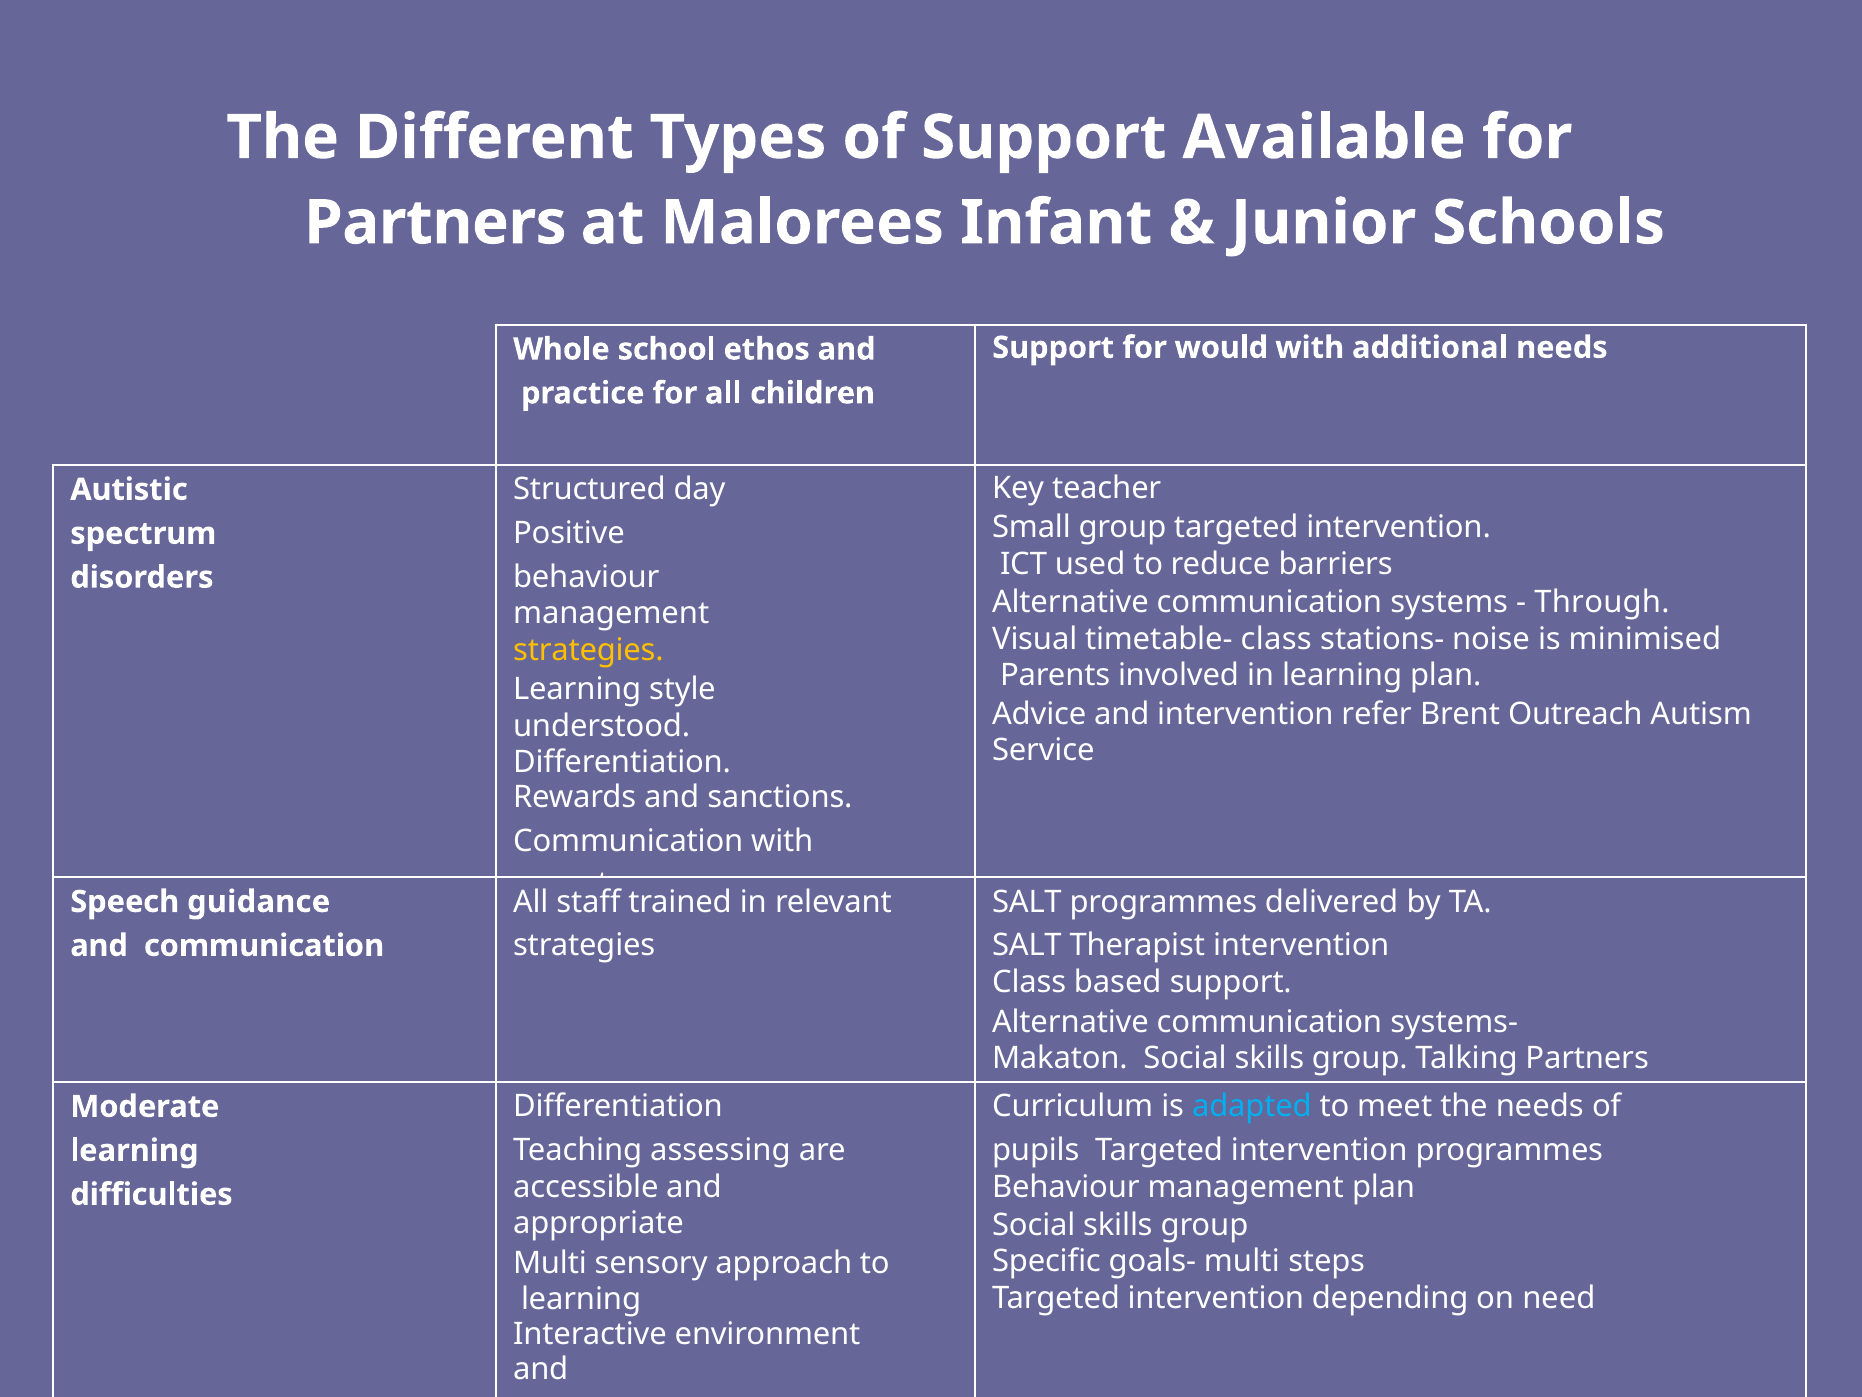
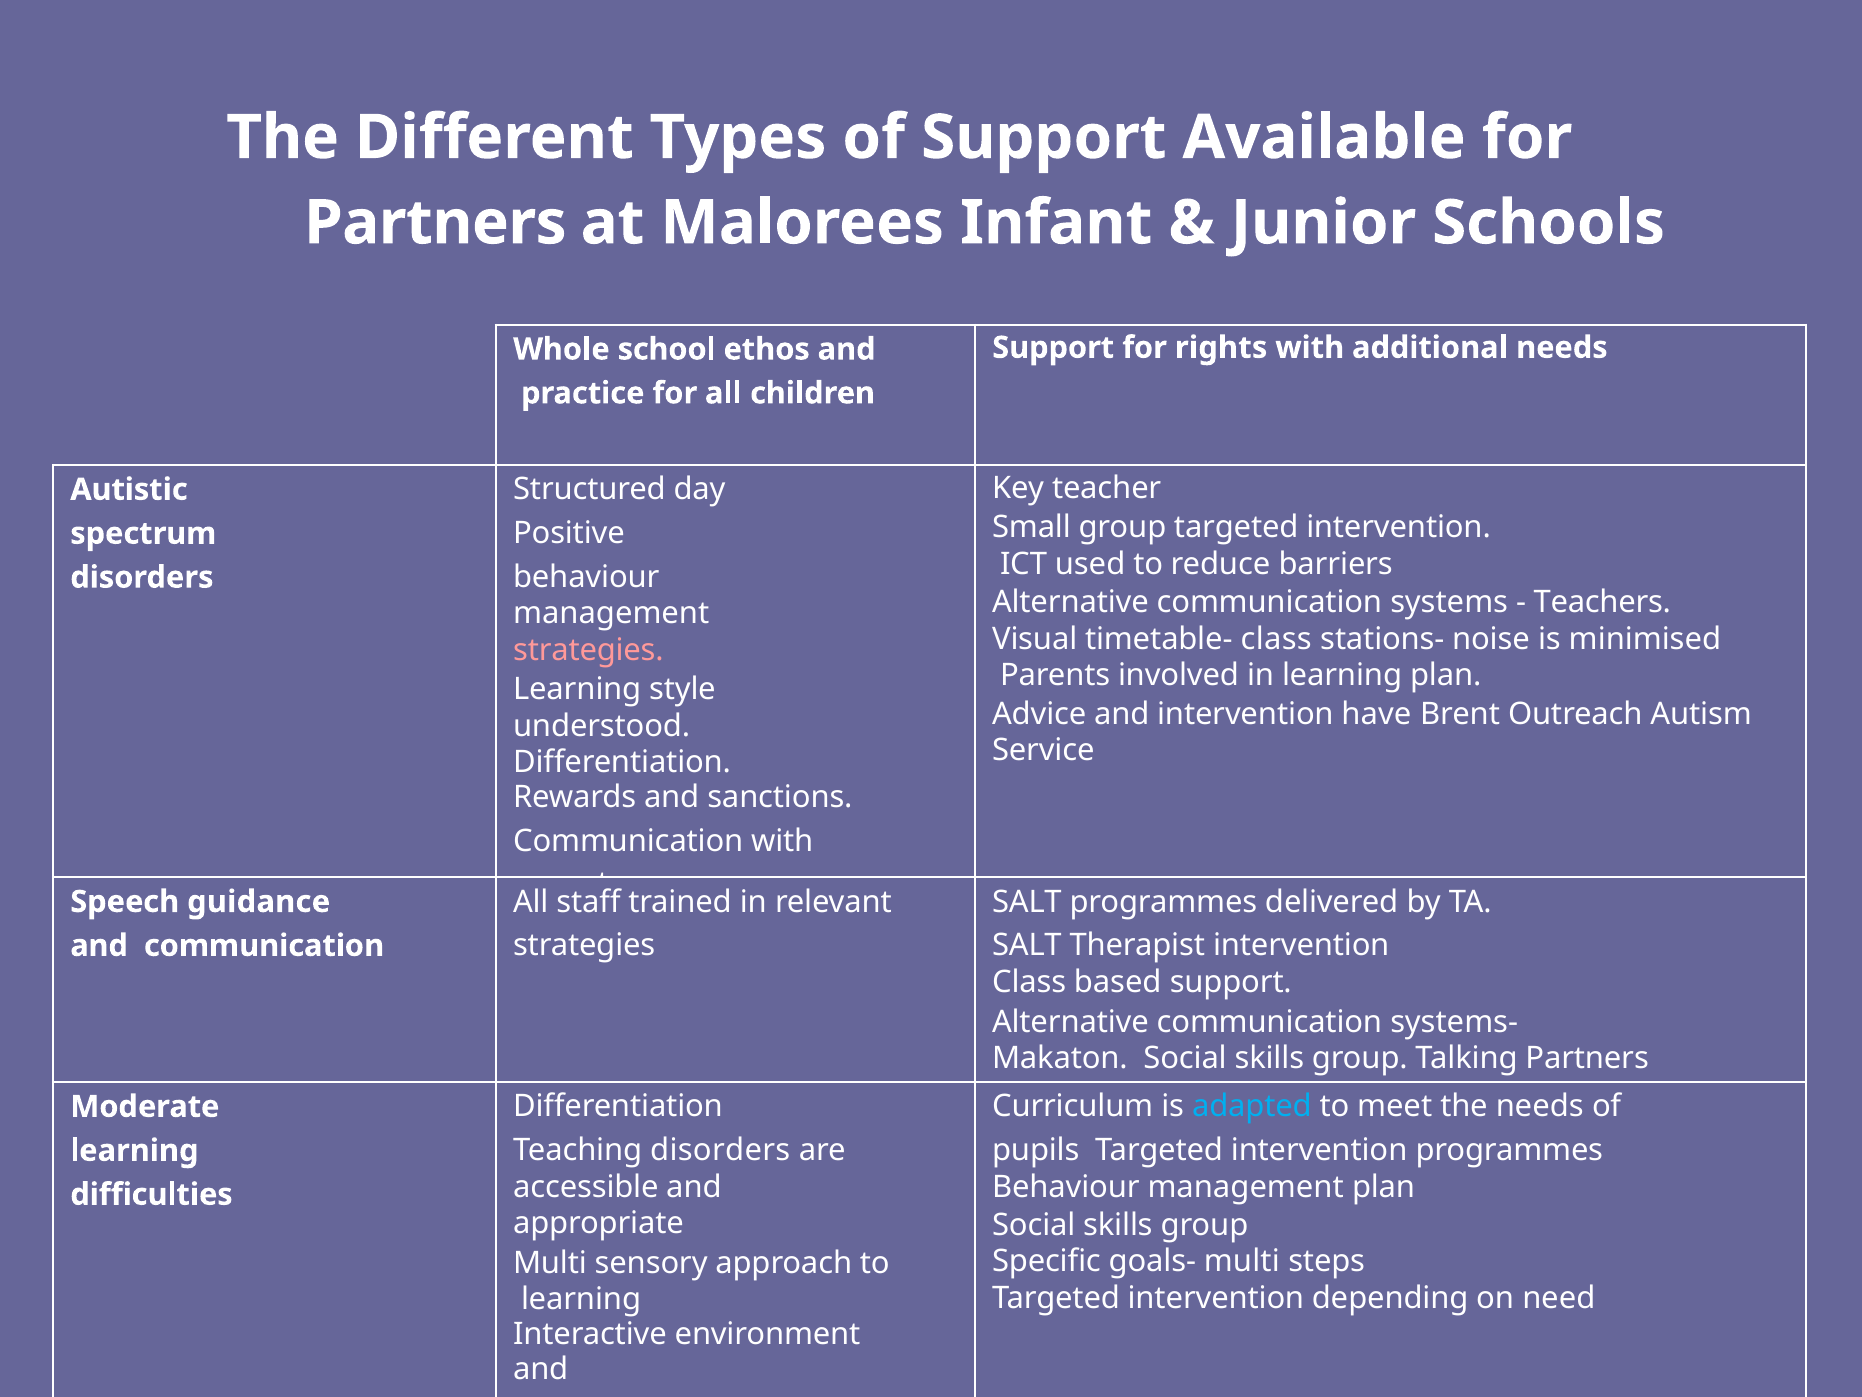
would: would -> rights
Through: Through -> Teachers
strategies at (588, 650) colour: yellow -> pink
refer: refer -> have
Teaching assessing: assessing -> disorders
